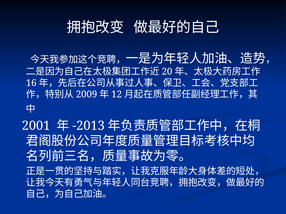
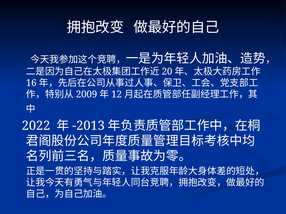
2001: 2001 -> 2022
